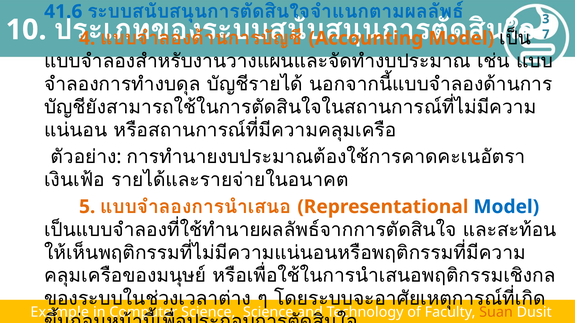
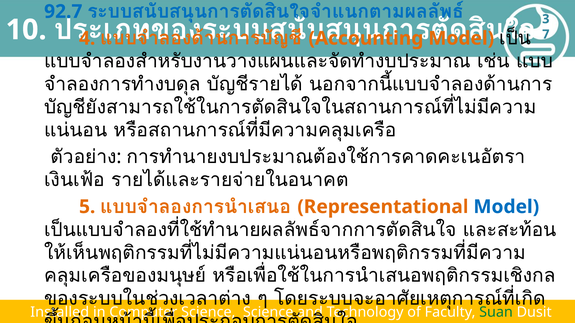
41.6: 41.6 -> 92.7
Example: Example -> Installed
Suan colour: orange -> green
